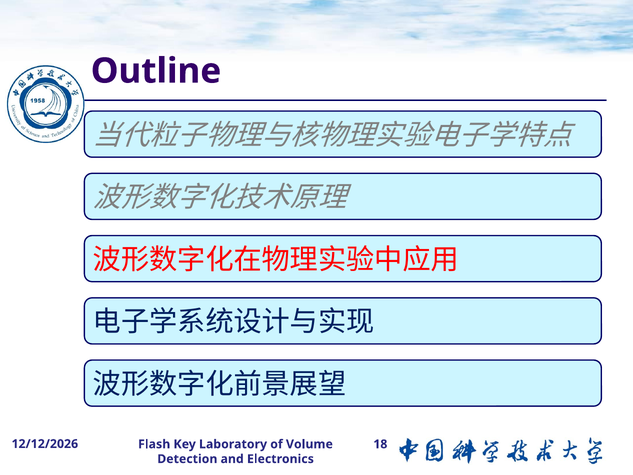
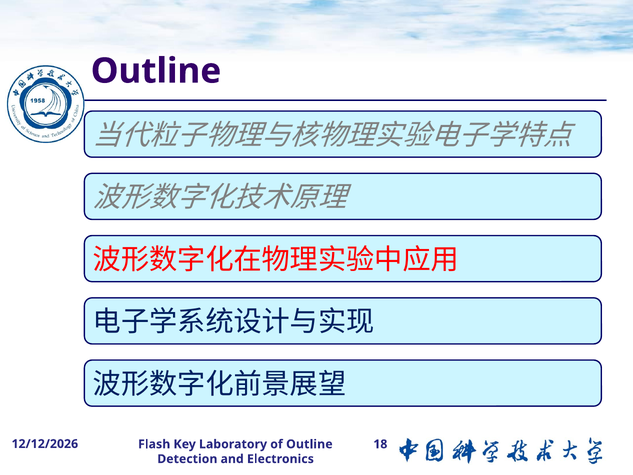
of Volume: Volume -> Outline
